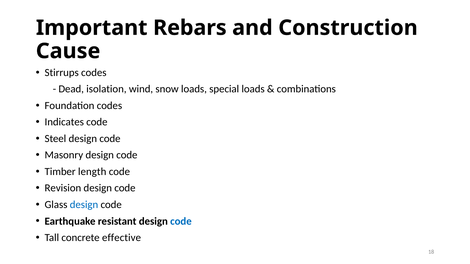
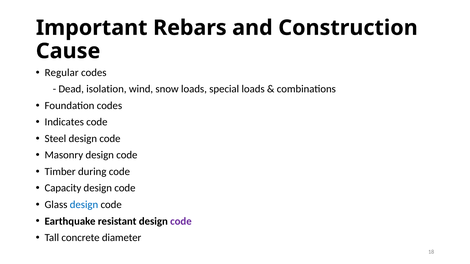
Stirrups: Stirrups -> Regular
length: length -> during
Revision: Revision -> Capacity
code at (181, 221) colour: blue -> purple
effective: effective -> diameter
